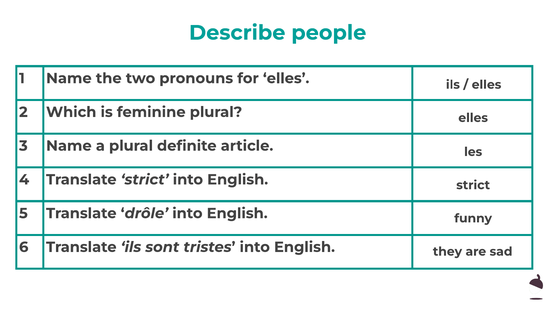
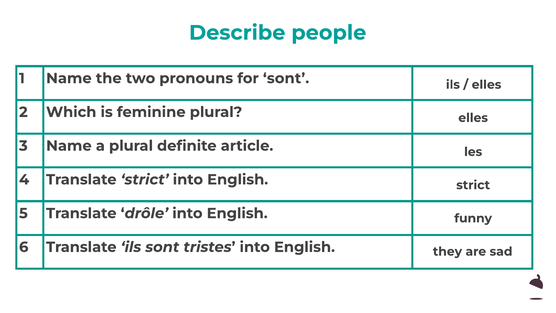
for elles: elles -> sont
